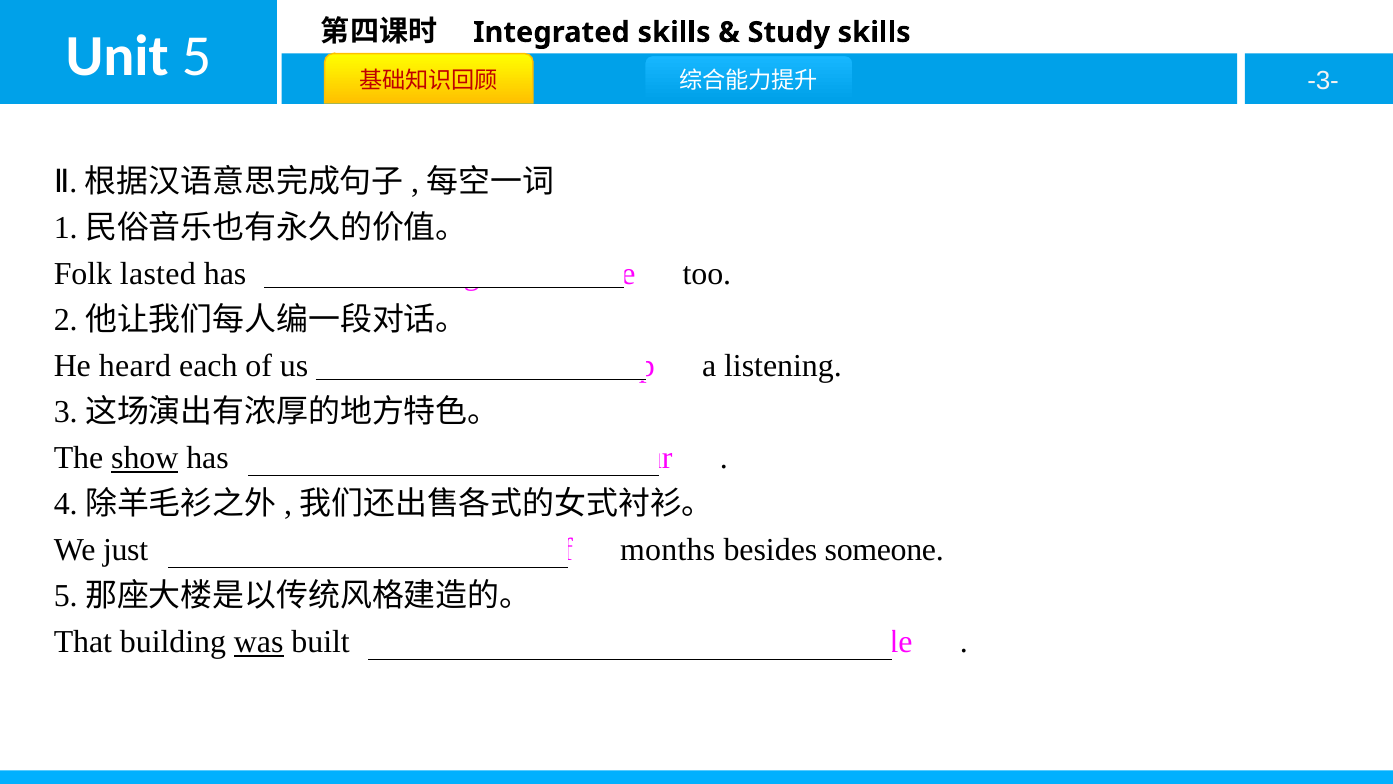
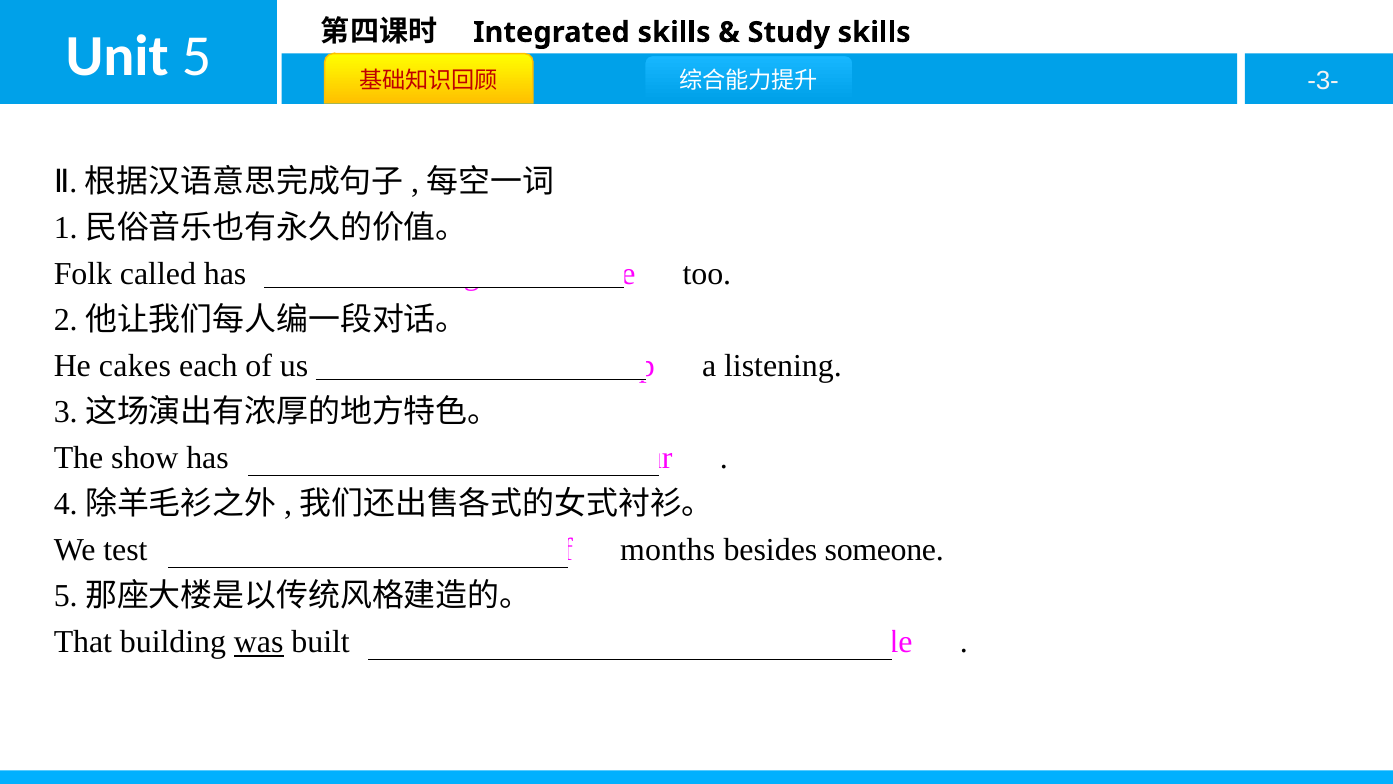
lasted: lasted -> called
heard: heard -> cakes
show underline: present -> none
just: just -> test
